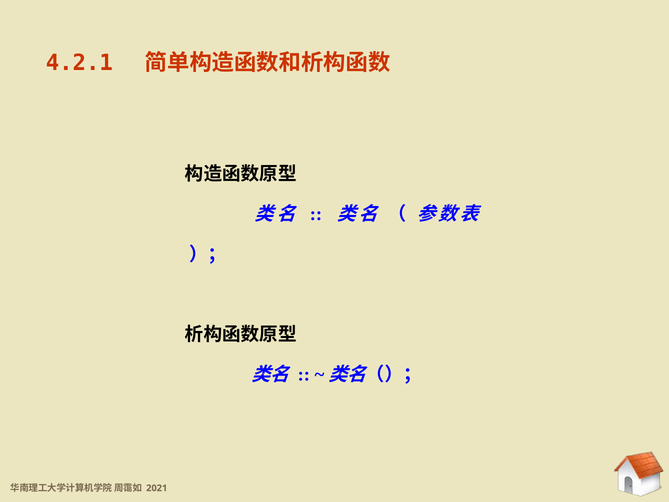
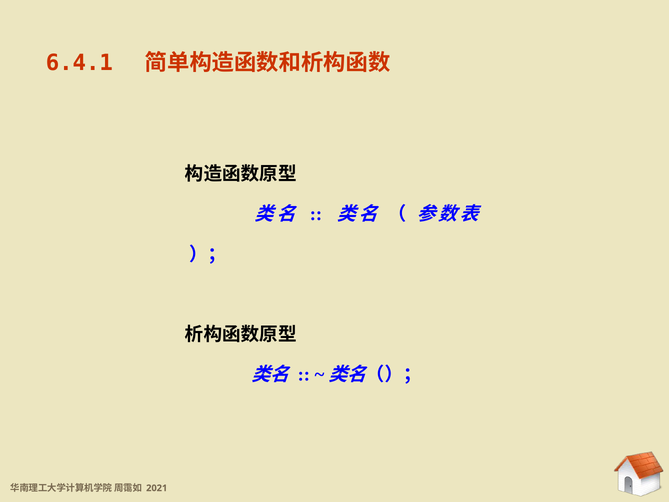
4.2.1: 4.2.1 -> 6.4.1
